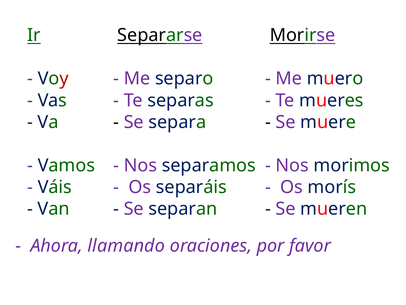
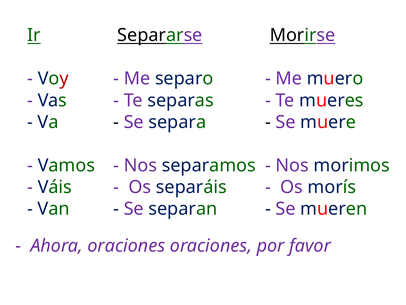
Ahora llamando: llamando -> oraciones
